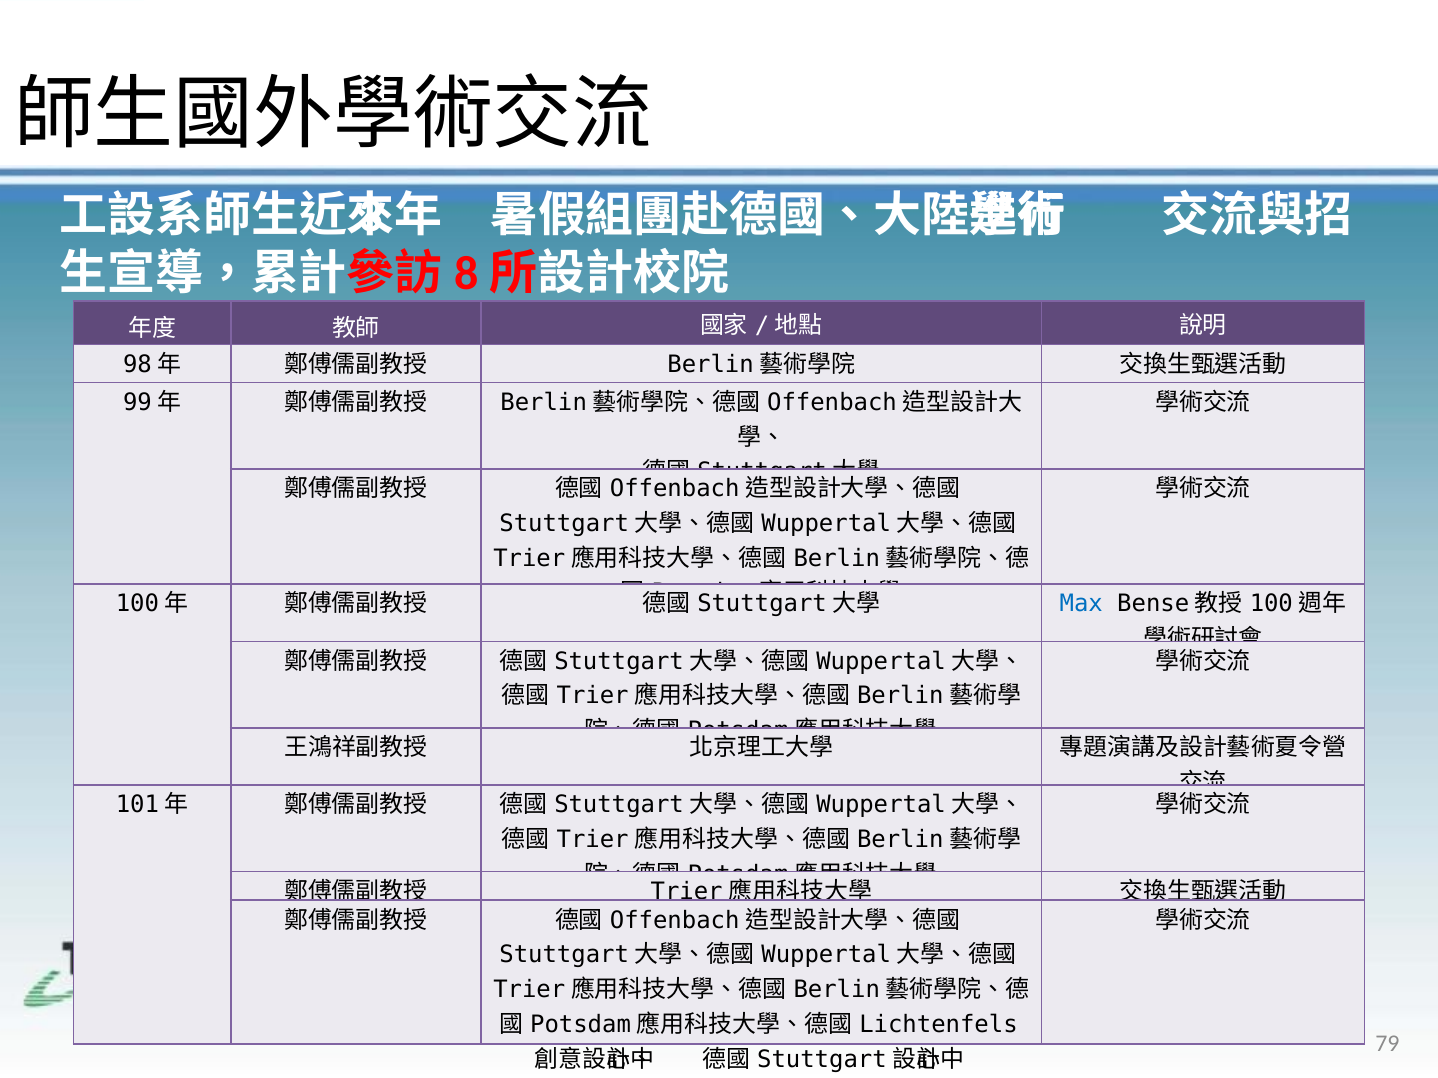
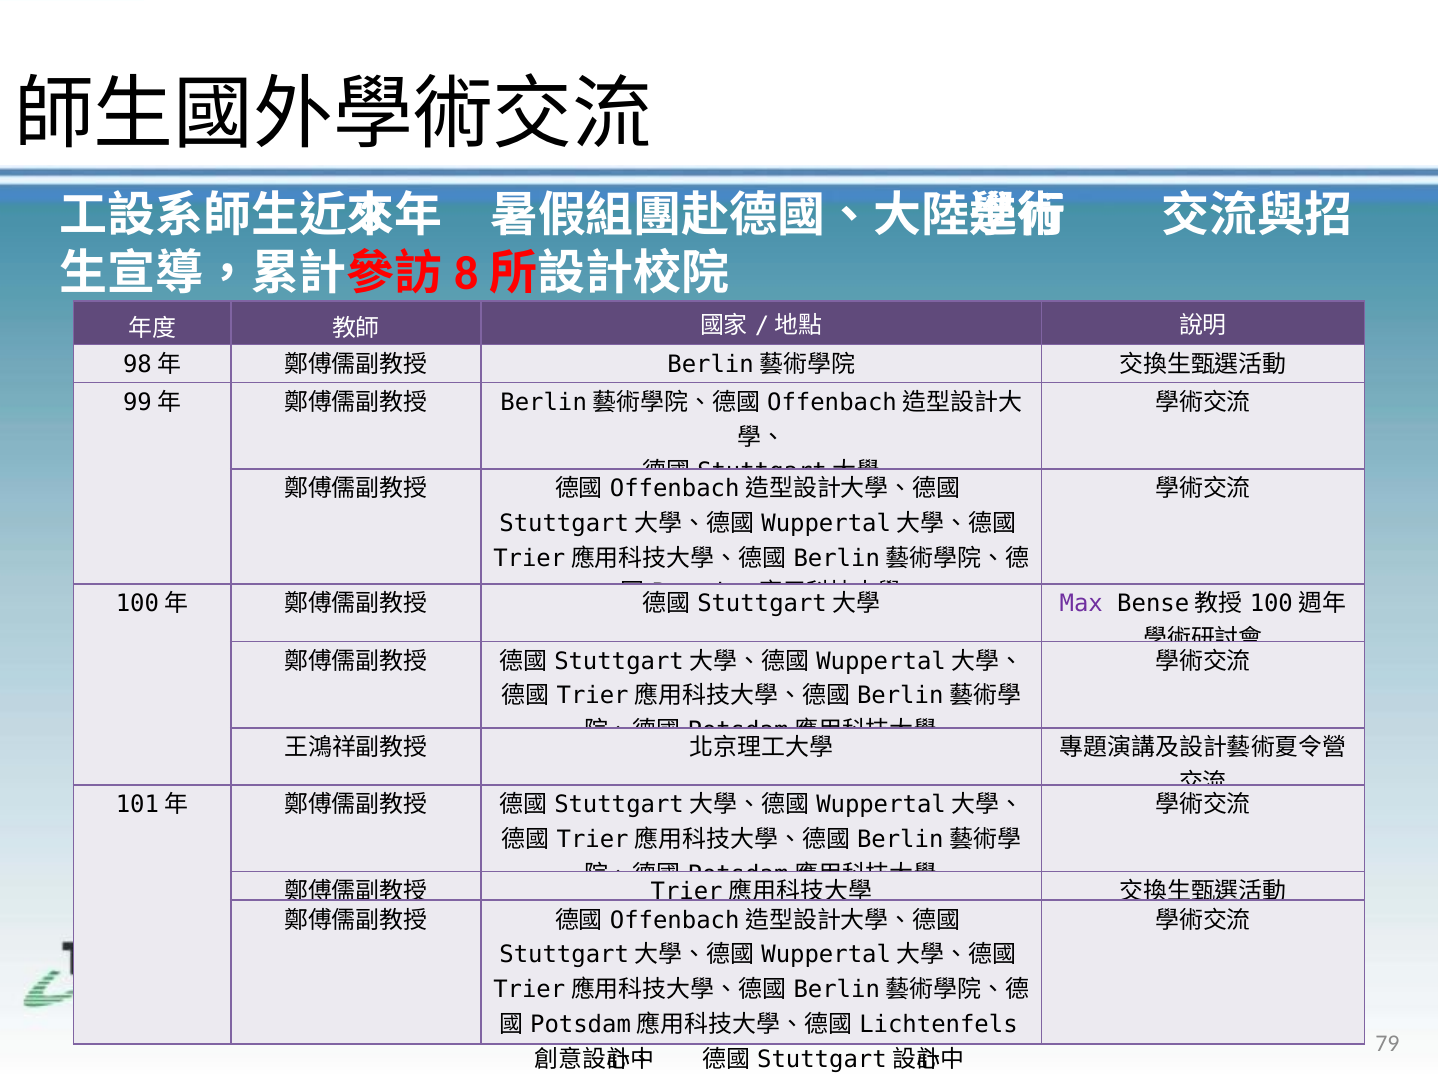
Max colour: blue -> purple
